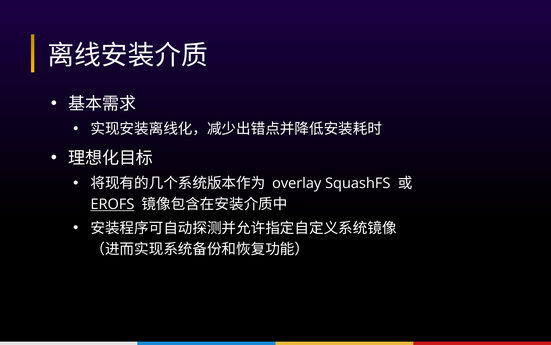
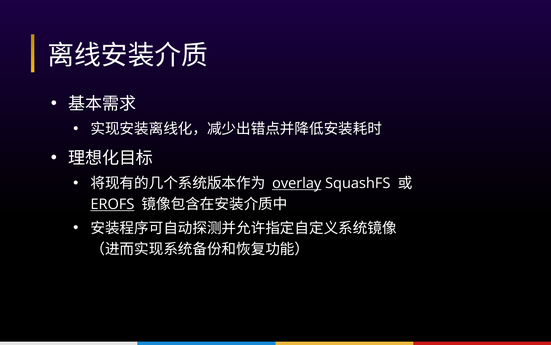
overlay underline: none -> present
